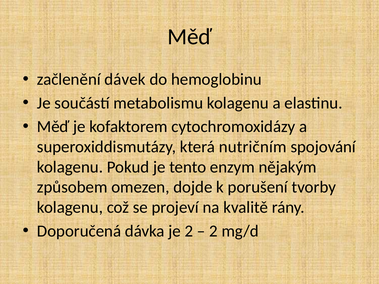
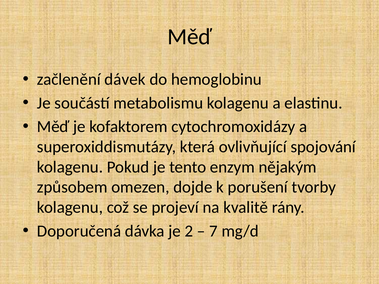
nutričním: nutričním -> ovlivňující
2 at (213, 231): 2 -> 7
